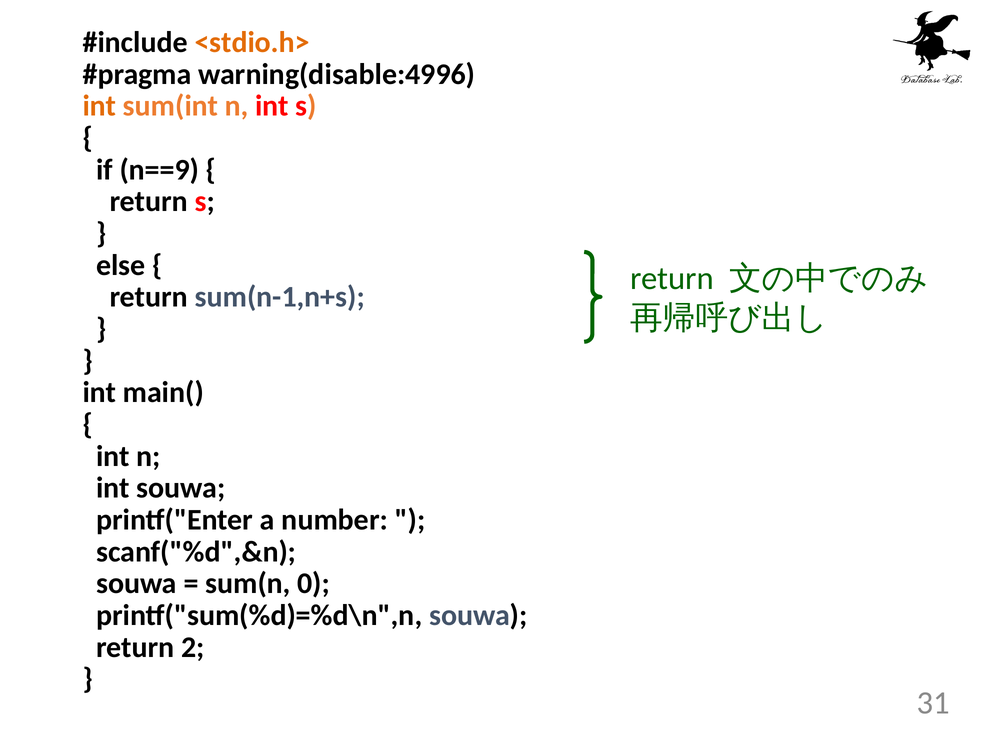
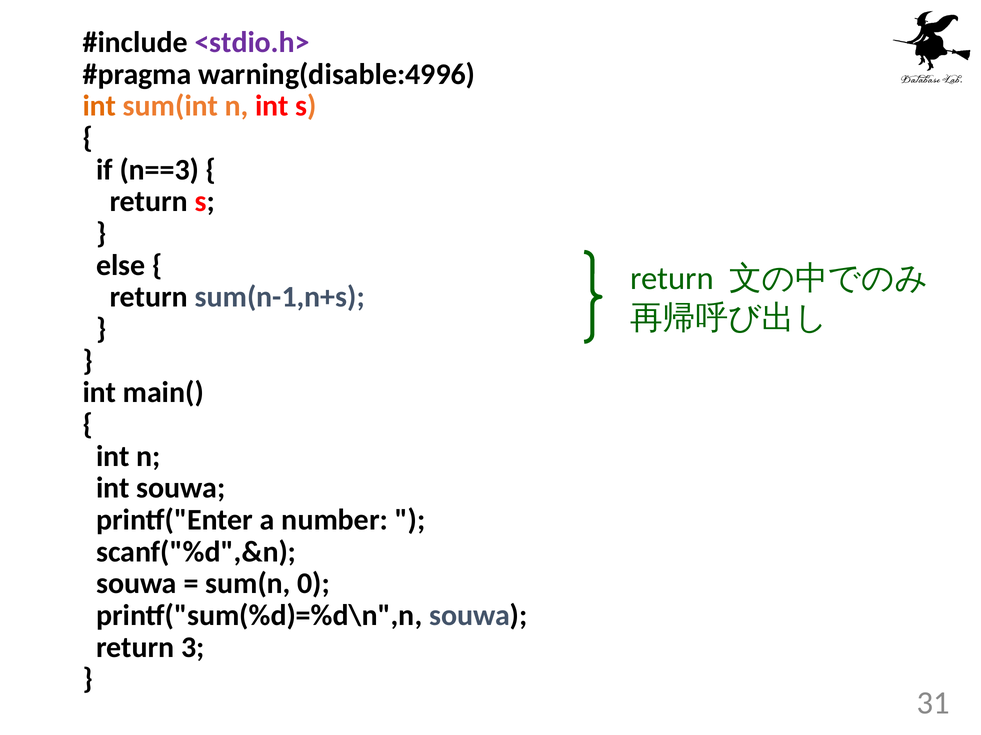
<stdio.h> colour: orange -> purple
n==9: n==9 -> n==3
2: 2 -> 3
